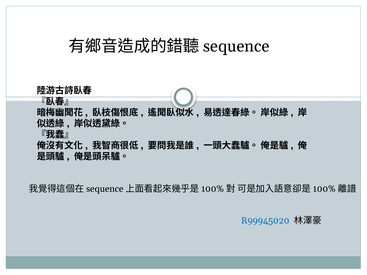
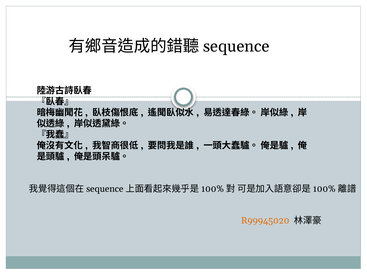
R99945020 colour: blue -> orange
